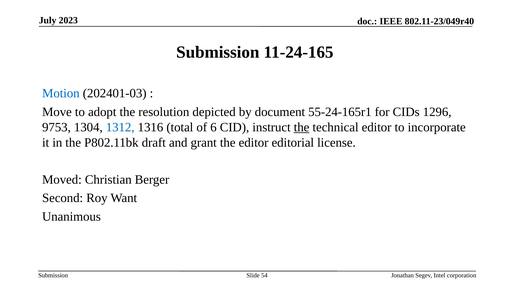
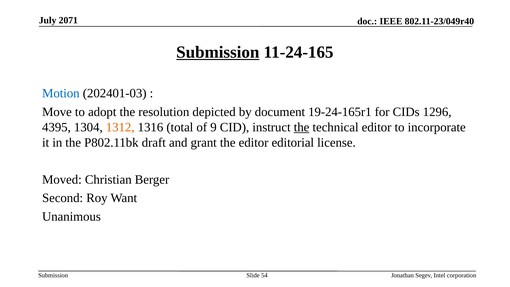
2023: 2023 -> 2071
Submission at (218, 52) underline: none -> present
55-24-165r1: 55-24-165r1 -> 19-24-165r1
9753: 9753 -> 4395
1312 colour: blue -> orange
6: 6 -> 9
